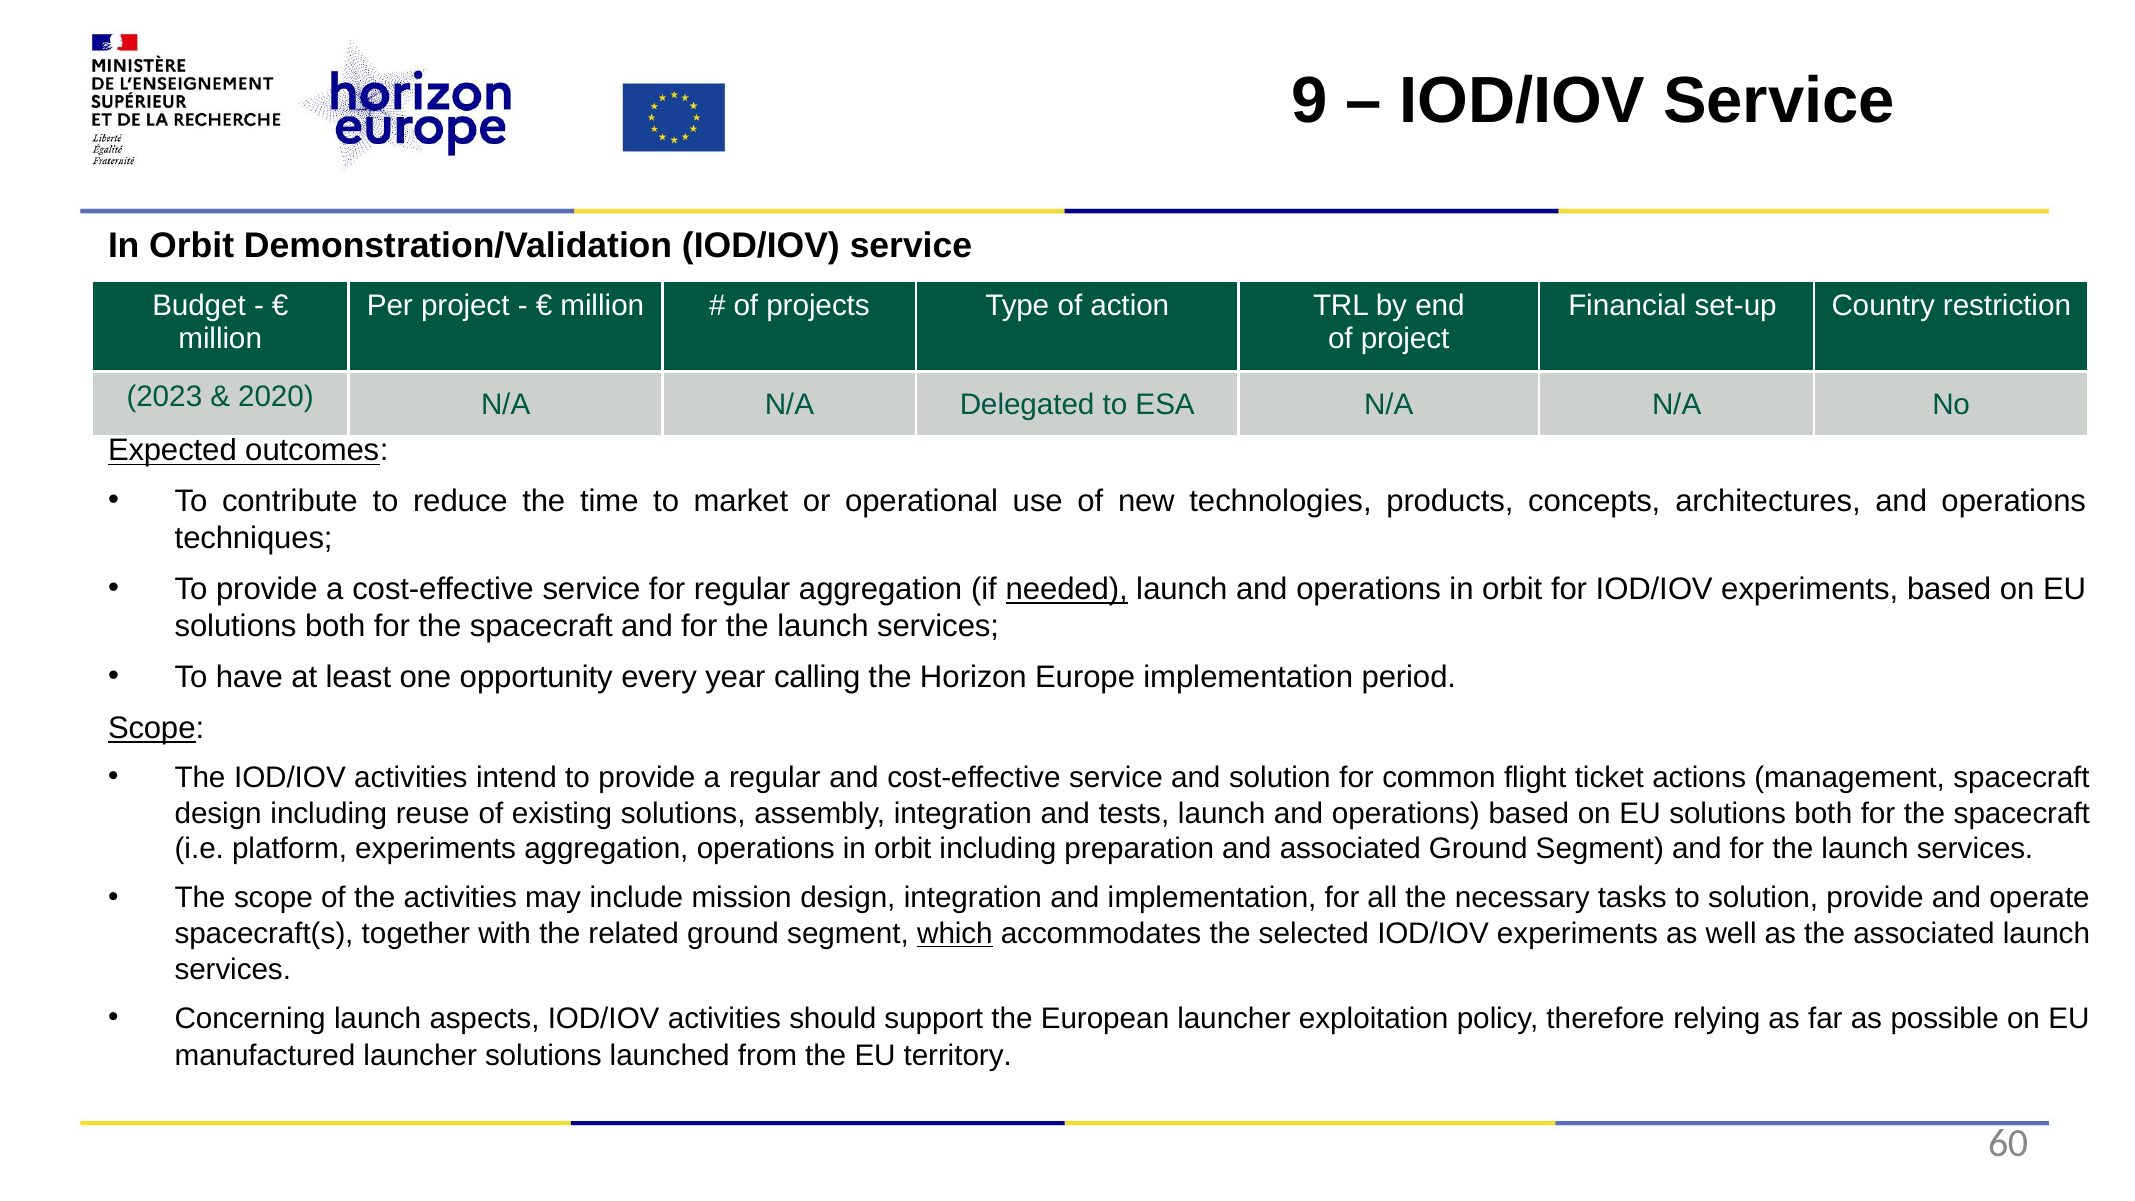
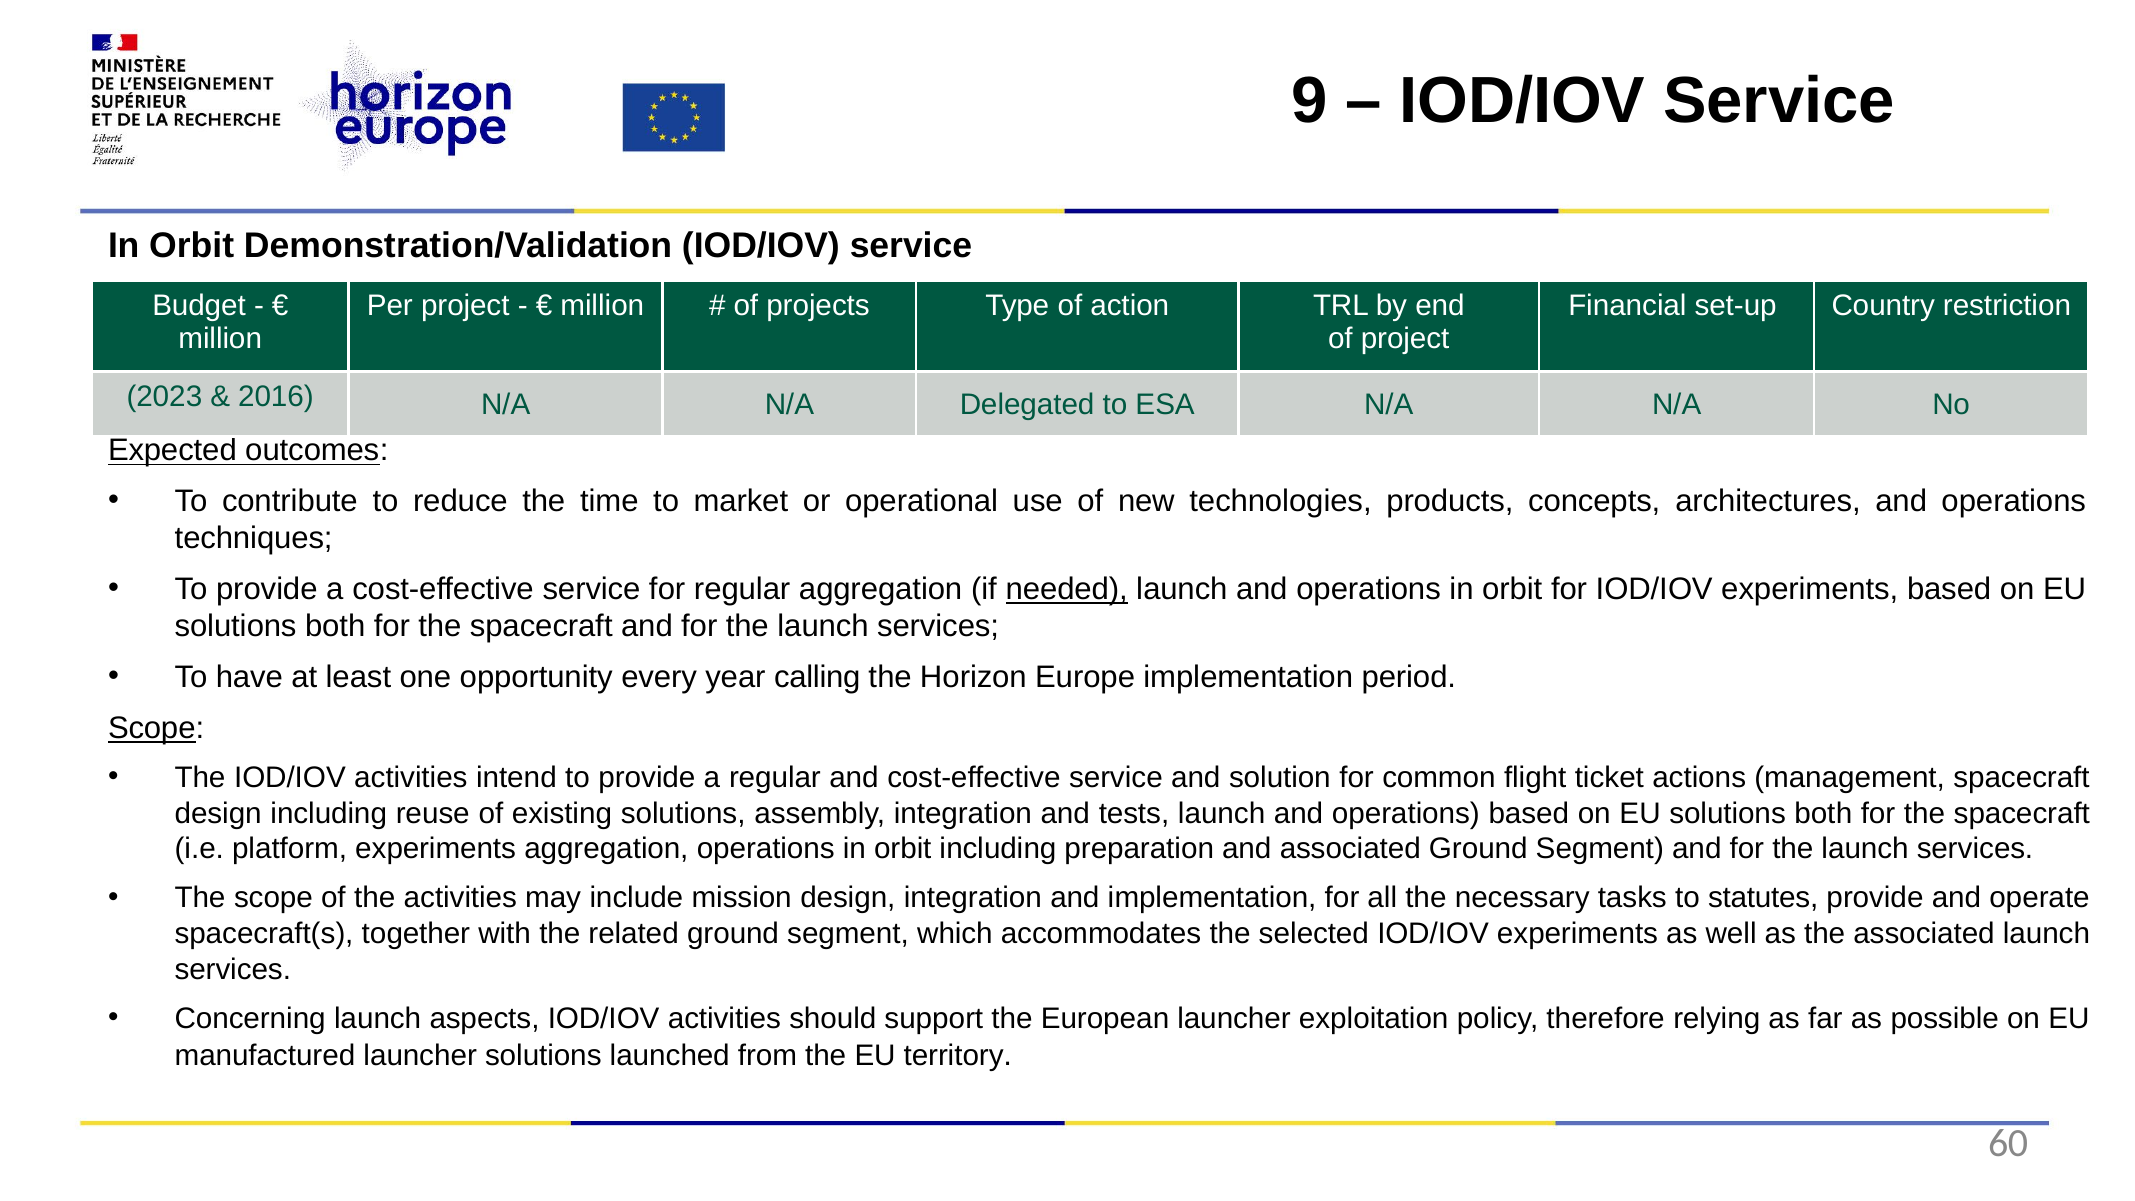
2020: 2020 -> 2016
to solution: solution -> statutes
which underline: present -> none
